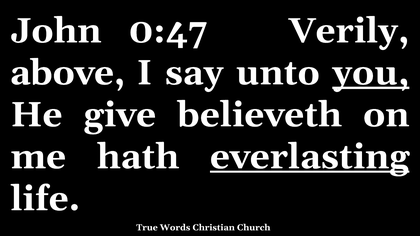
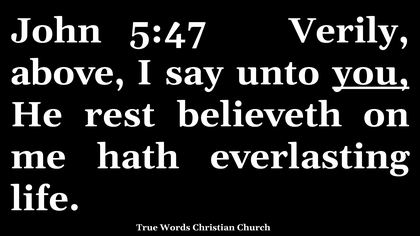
0:47: 0:47 -> 5:47
give: give -> rest
everlasting underline: present -> none
